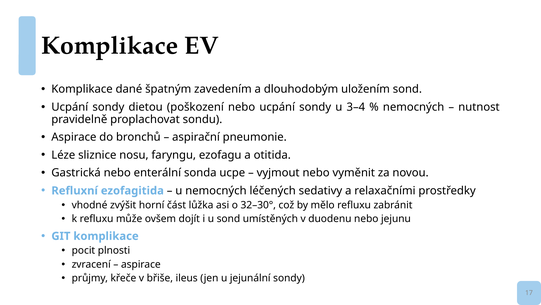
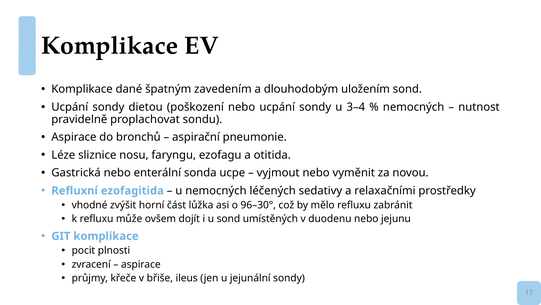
32–30°: 32–30° -> 96–30°
